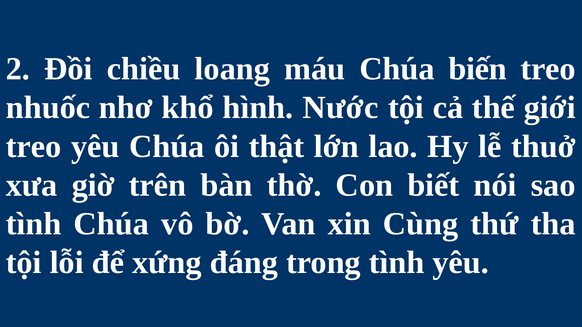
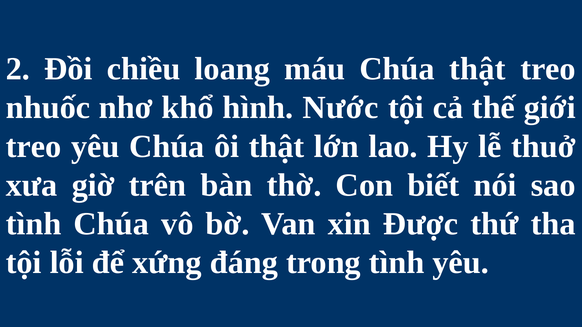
Chúa biến: biến -> thật
Cùng: Cùng -> Được
